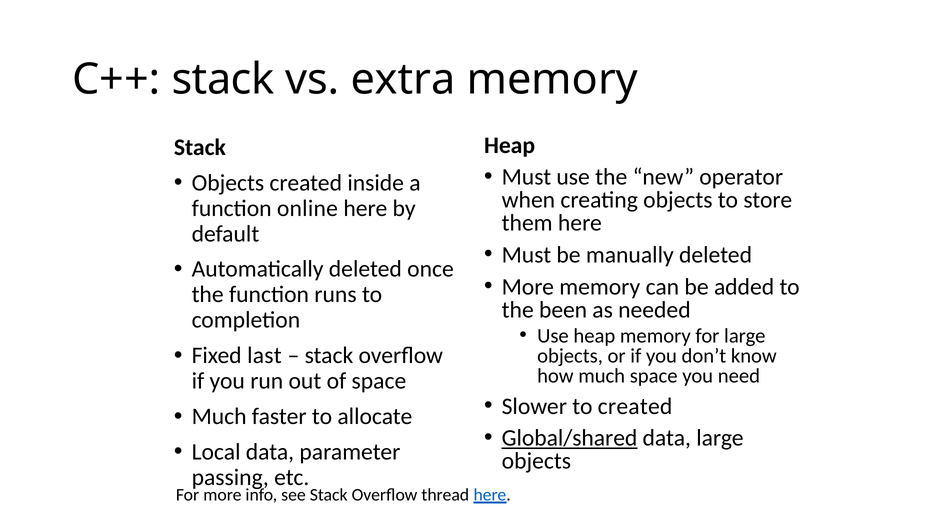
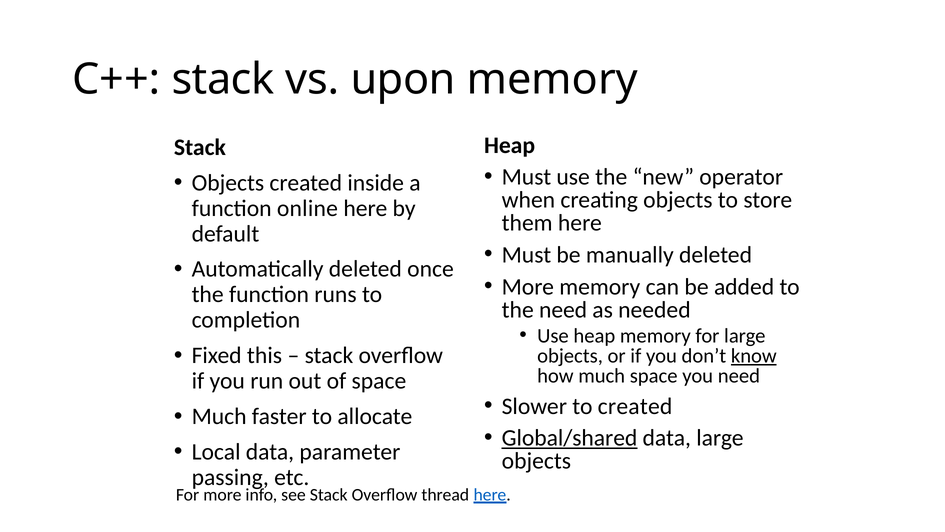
extra: extra -> upon
the been: been -> need
last: last -> this
know underline: none -> present
